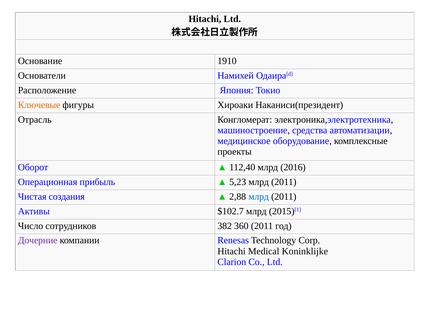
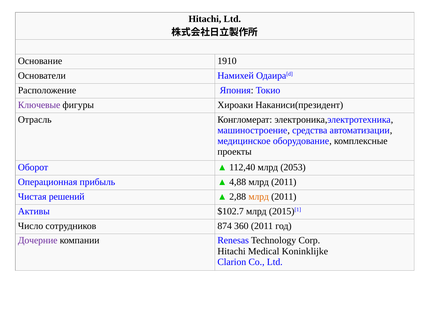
Ключевые colour: orange -> purple
2016: 2016 -> 2053
5,23: 5,23 -> 4,88
создания: создания -> решений
млрд at (259, 196) colour: blue -> orange
382: 382 -> 874
